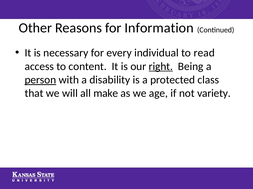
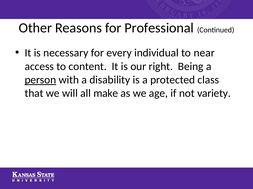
Information: Information -> Professional
read: read -> near
right underline: present -> none
